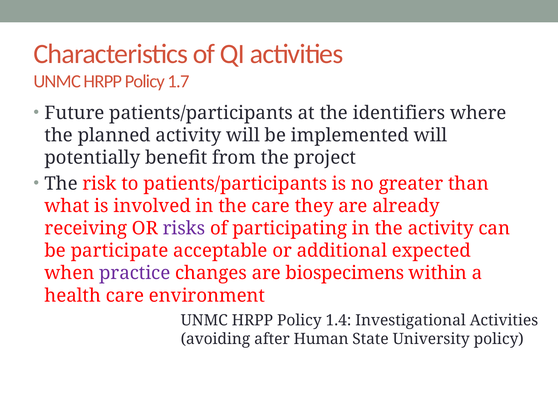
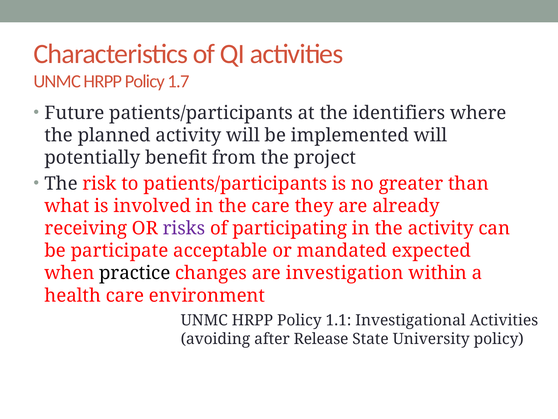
additional: additional -> mandated
practice colour: purple -> black
biospecimens: biospecimens -> investigation
1.4: 1.4 -> 1.1
Human: Human -> Release
